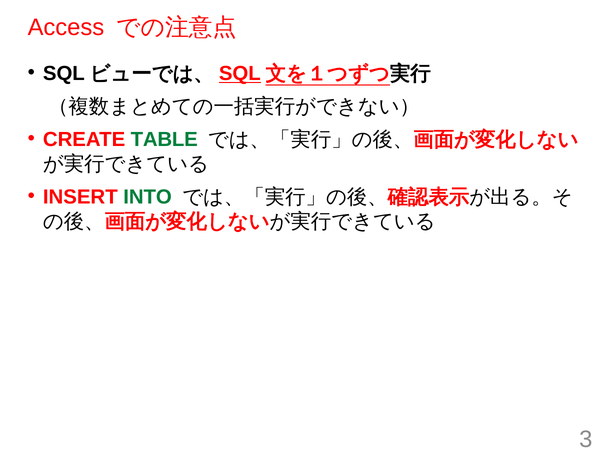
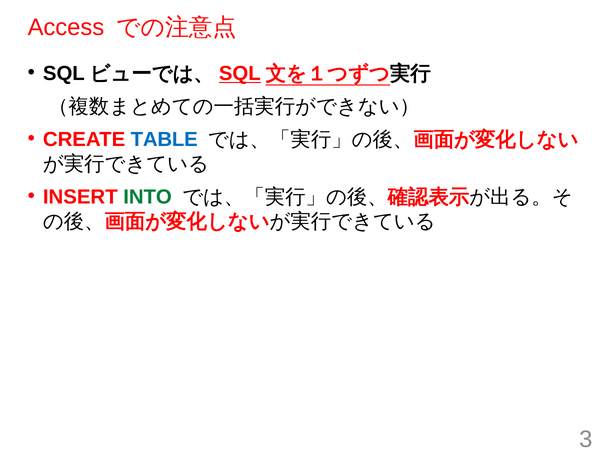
TABLE colour: green -> blue
